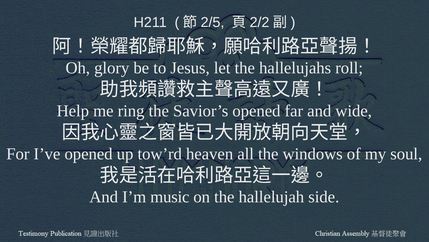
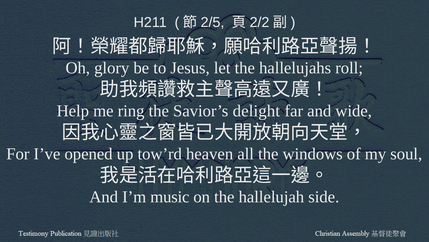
Savior’s opened: opened -> delight
